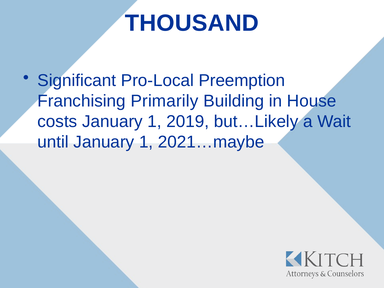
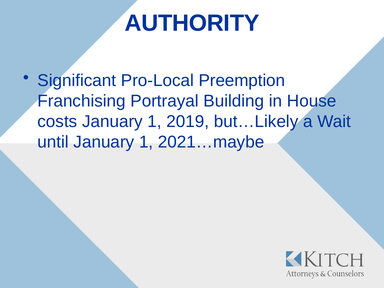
THOUSAND: THOUSAND -> AUTHORITY
Primarily: Primarily -> Portrayal
